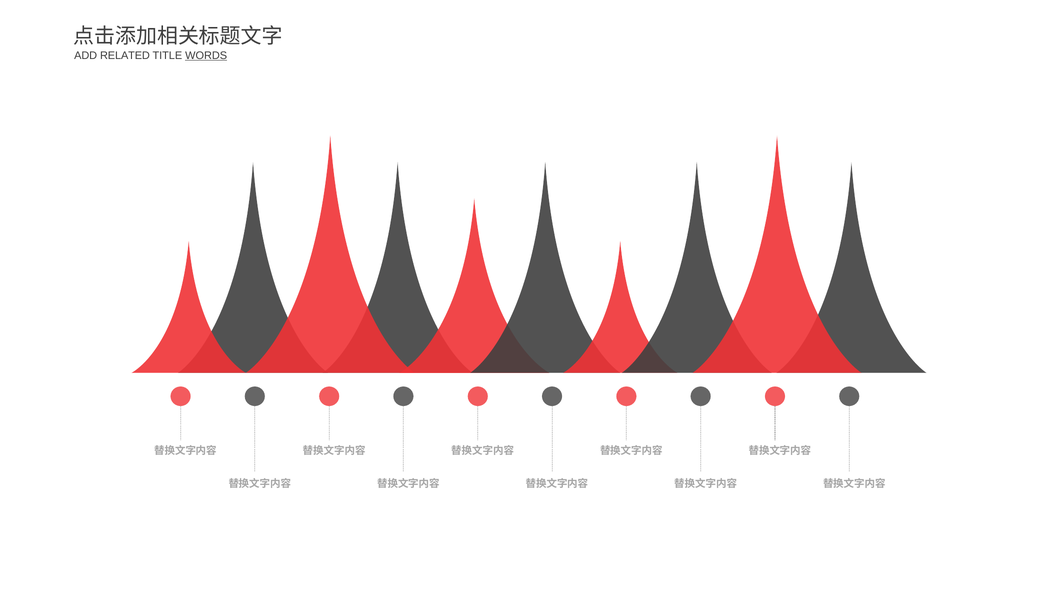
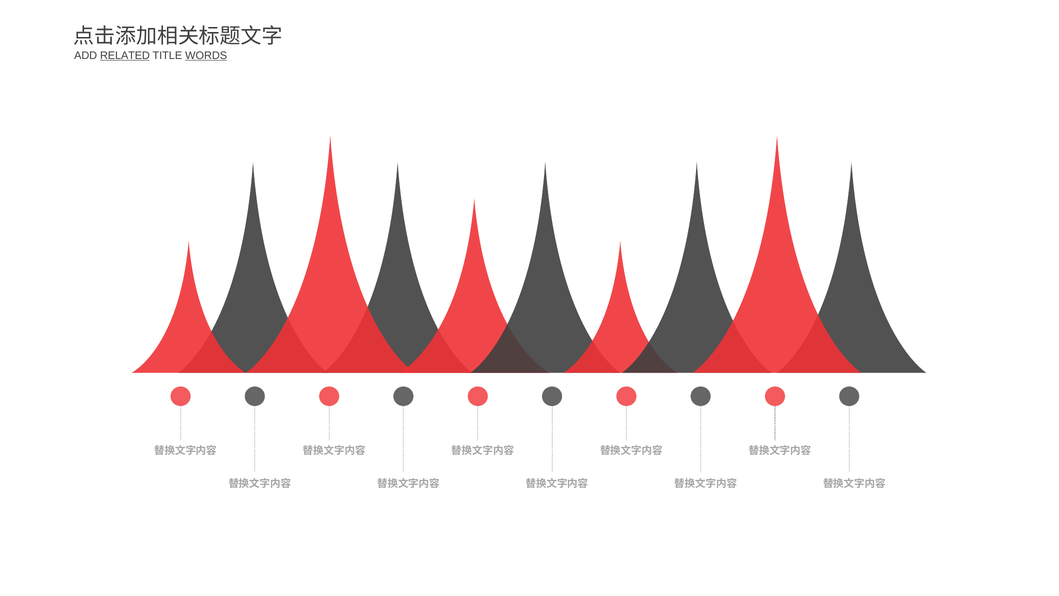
RELATED underline: none -> present
